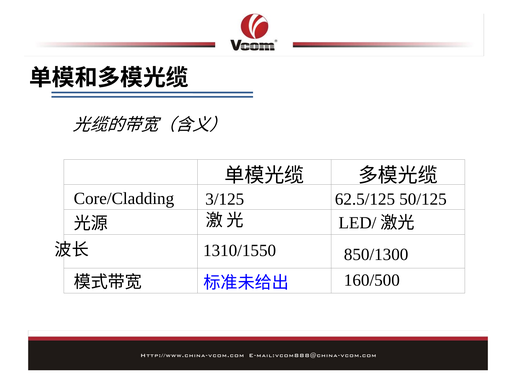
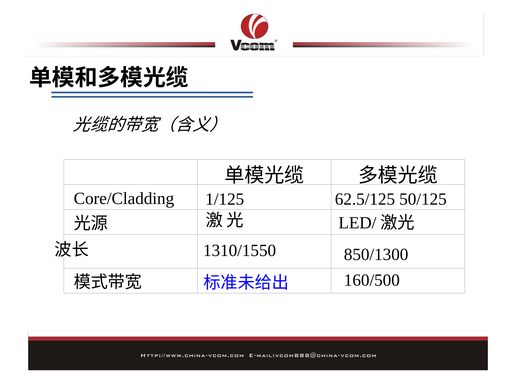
3/125: 3/125 -> 1/125
